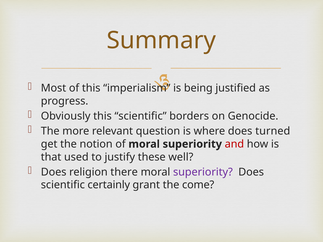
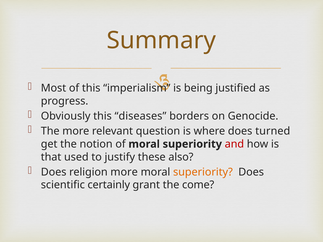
this scientific: scientific -> diseases
well: well -> also
religion there: there -> more
superiority at (203, 172) colour: purple -> orange
